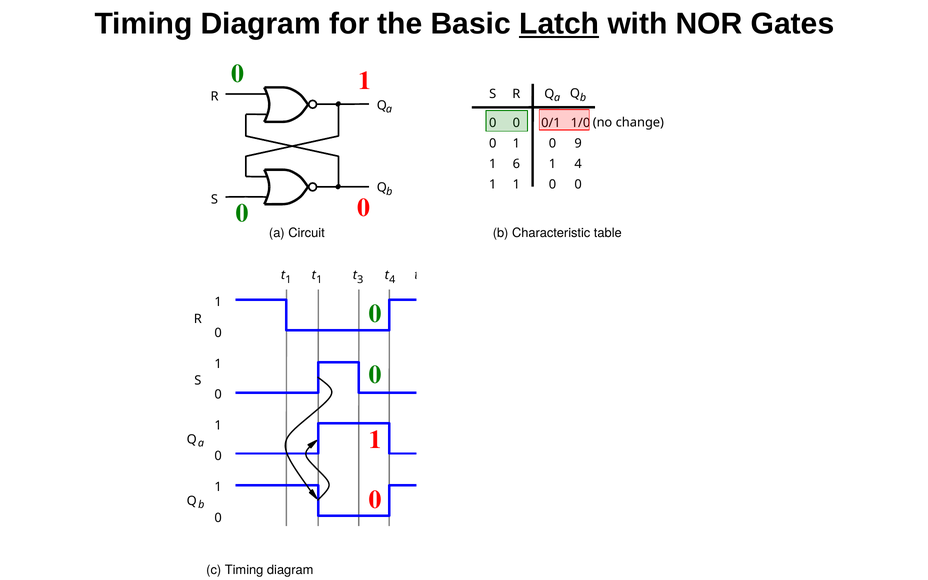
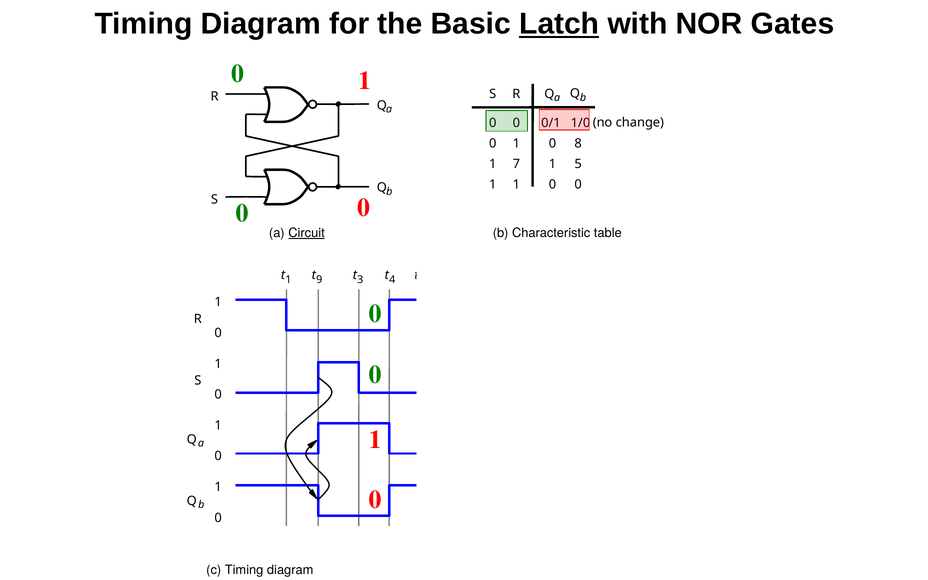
0 9: 9 -> 8
1 6: 6 -> 7
1 4: 4 -> 5
Circuit underline: none -> present
1 t 1: 1 -> 9
